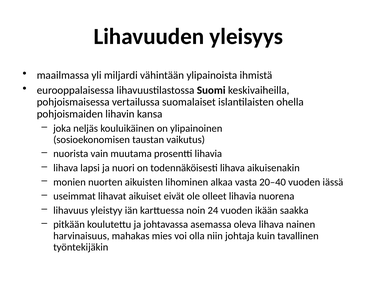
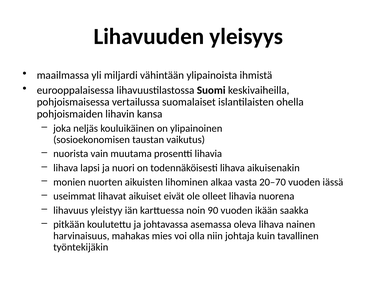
20–40: 20–40 -> 20–70
24: 24 -> 90
